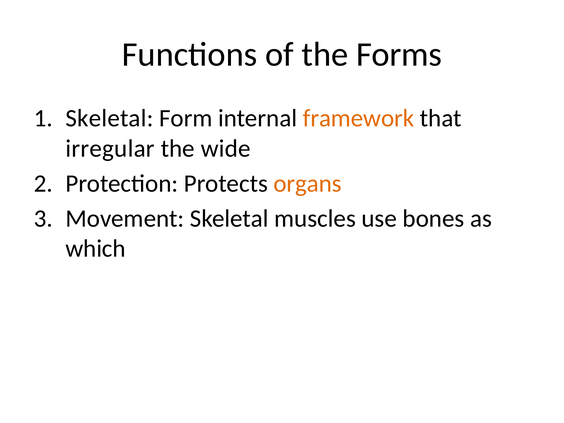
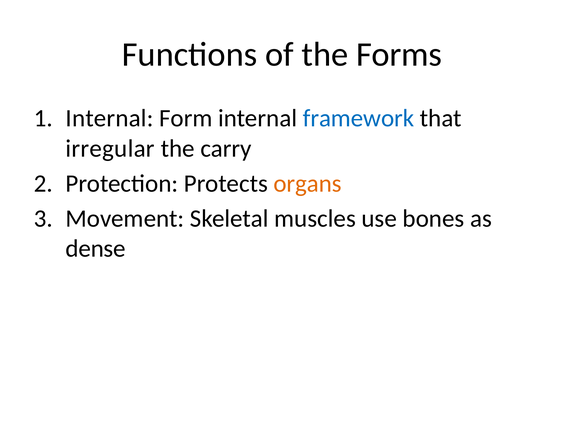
Skeletal at (109, 118): Skeletal -> Internal
framework colour: orange -> blue
wide: wide -> carry
which: which -> dense
